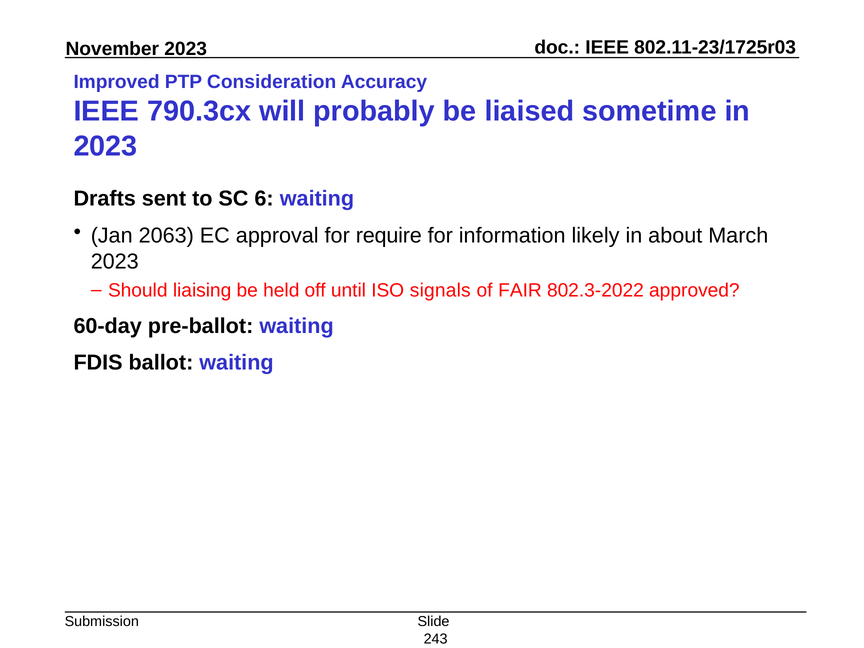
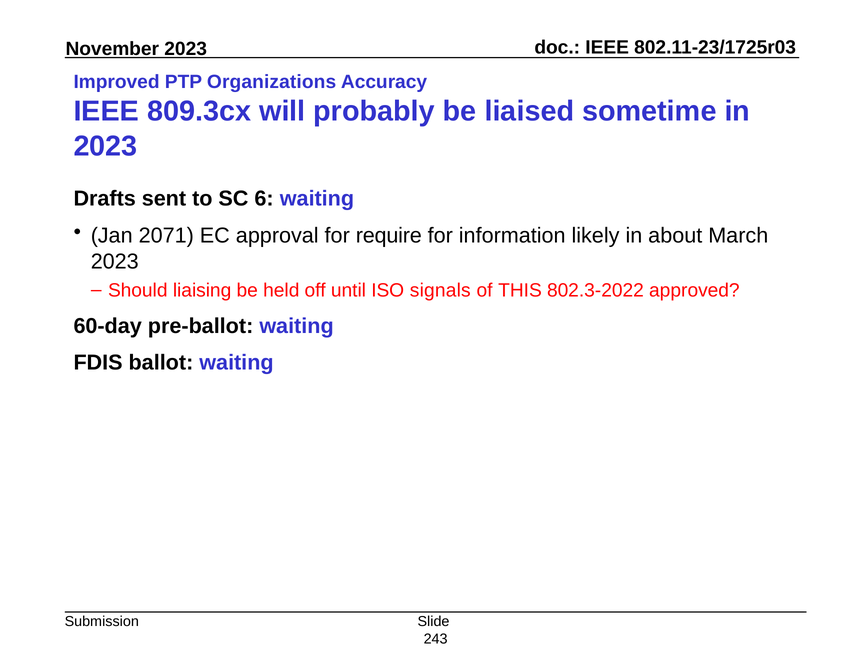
Consideration: Consideration -> Organizations
790.3cx: 790.3cx -> 809.3cx
2063: 2063 -> 2071
FAIR: FAIR -> THIS
